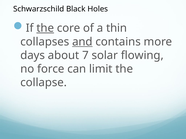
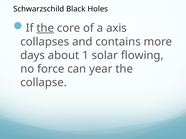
thin: thin -> axis
and underline: present -> none
7: 7 -> 1
limit: limit -> year
